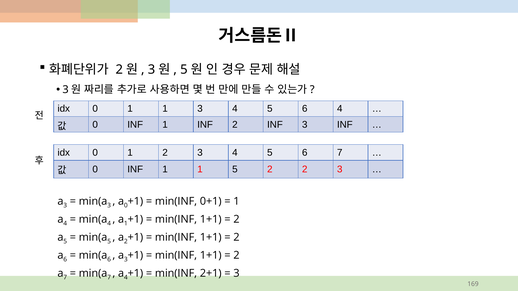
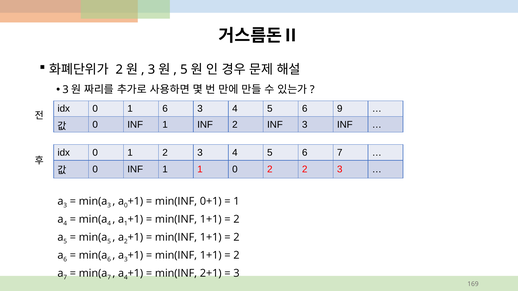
0 1 1: 1 -> 6
6 4: 4 -> 9
1 5: 5 -> 0
